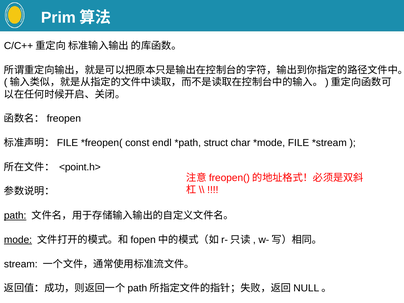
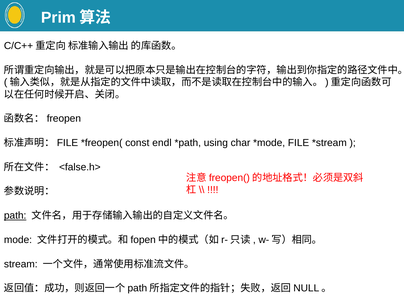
struct: struct -> using
<point.h>: <point.h> -> <false.h>
mode underline: present -> none
